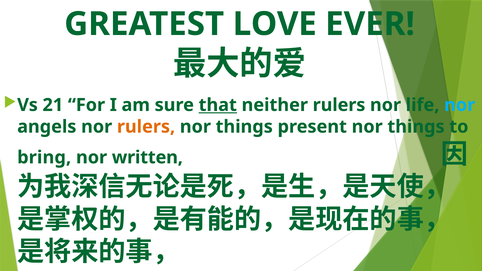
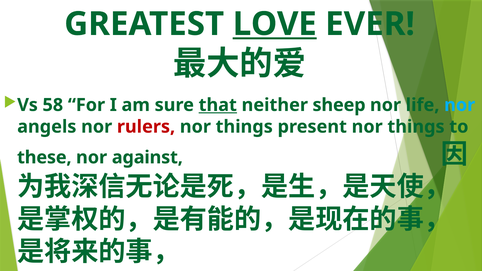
LOVE underline: none -> present
21: 21 -> 58
neither rulers: rulers -> sheep
rulers at (146, 127) colour: orange -> red
bring: bring -> these
written: written -> against
